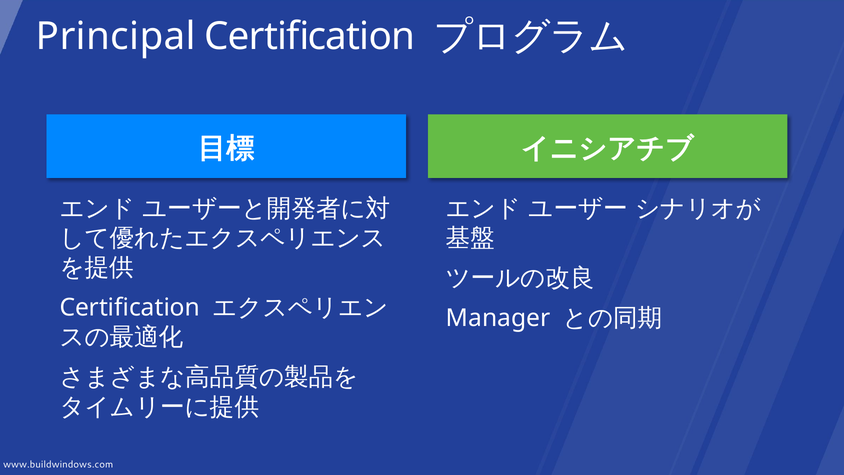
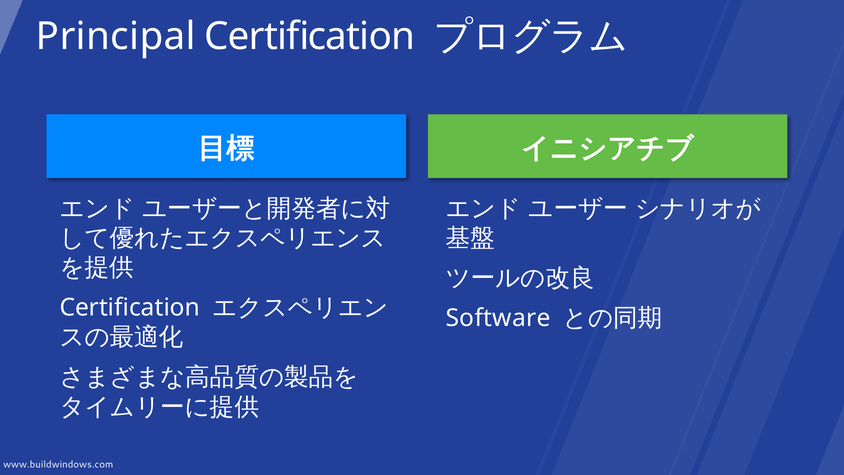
Manager: Manager -> Software
